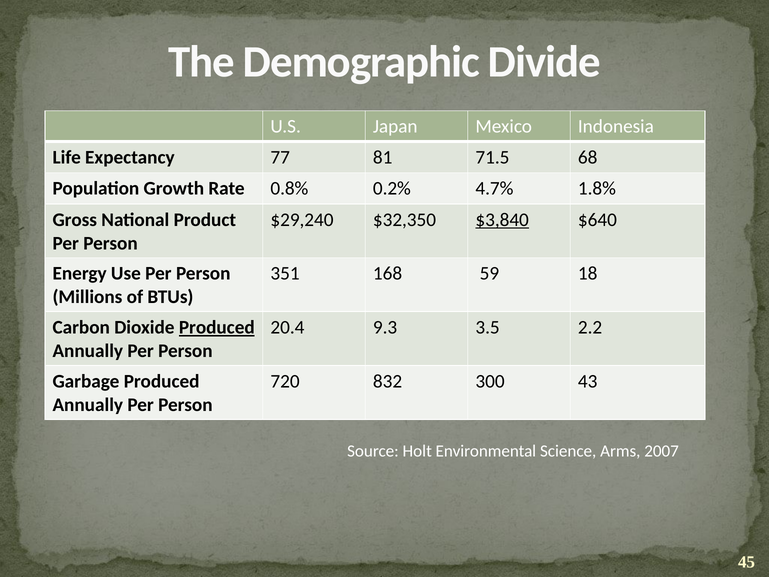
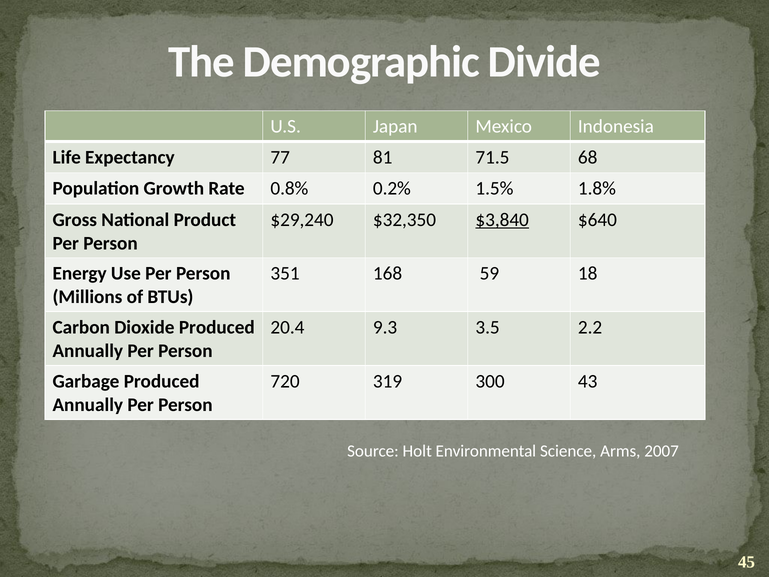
4.7%: 4.7% -> 1.5%
Produced at (217, 327) underline: present -> none
832: 832 -> 319
